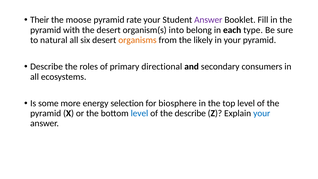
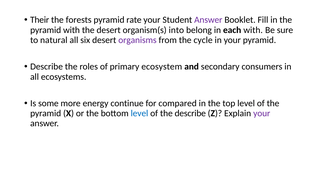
moose: moose -> forests
each type: type -> with
organisms colour: orange -> purple
likely: likely -> cycle
directional: directional -> ecosystem
selection: selection -> continue
biosphere: biosphere -> compared
your at (262, 113) colour: blue -> purple
